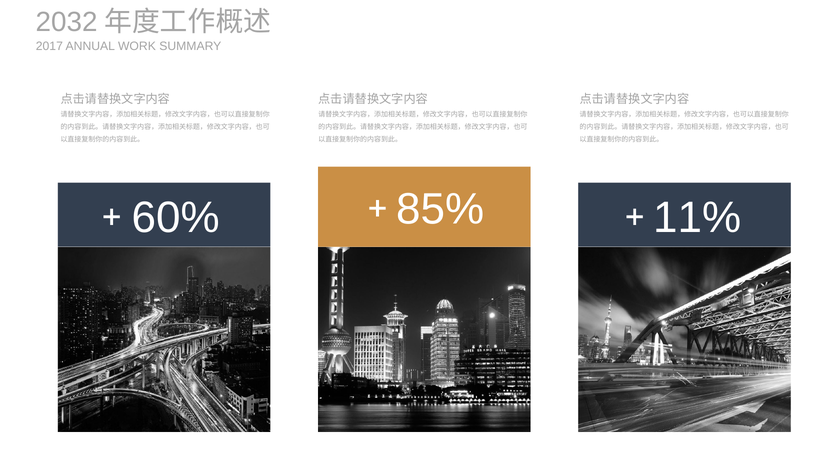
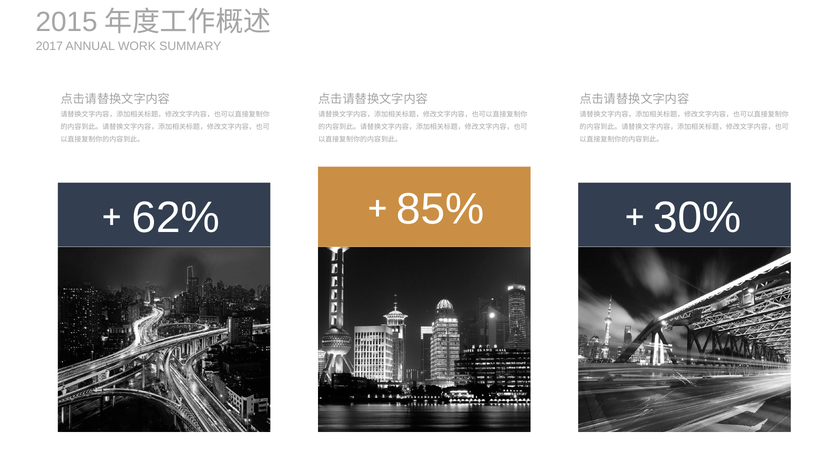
2032: 2032 -> 2015
60%: 60% -> 62%
11%: 11% -> 30%
